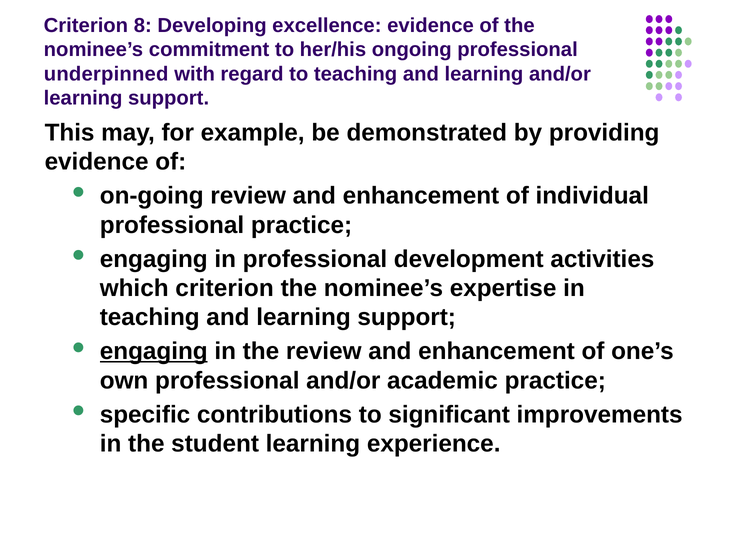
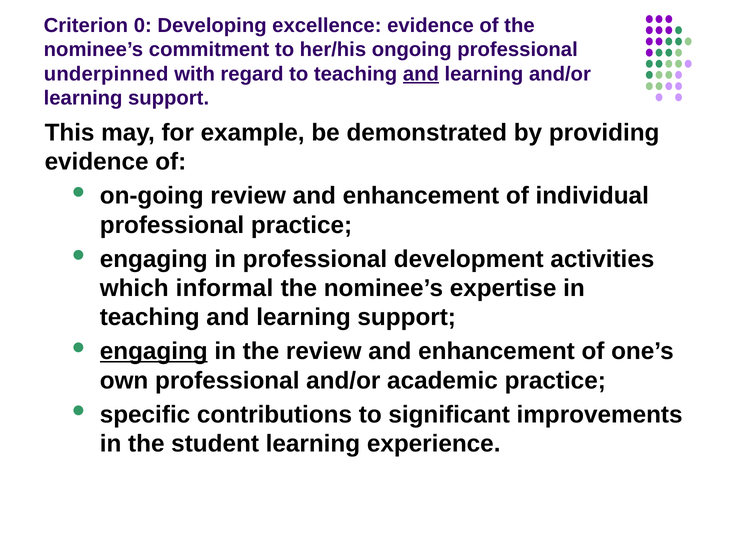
8: 8 -> 0
and at (421, 74) underline: none -> present
which criterion: criterion -> informal
